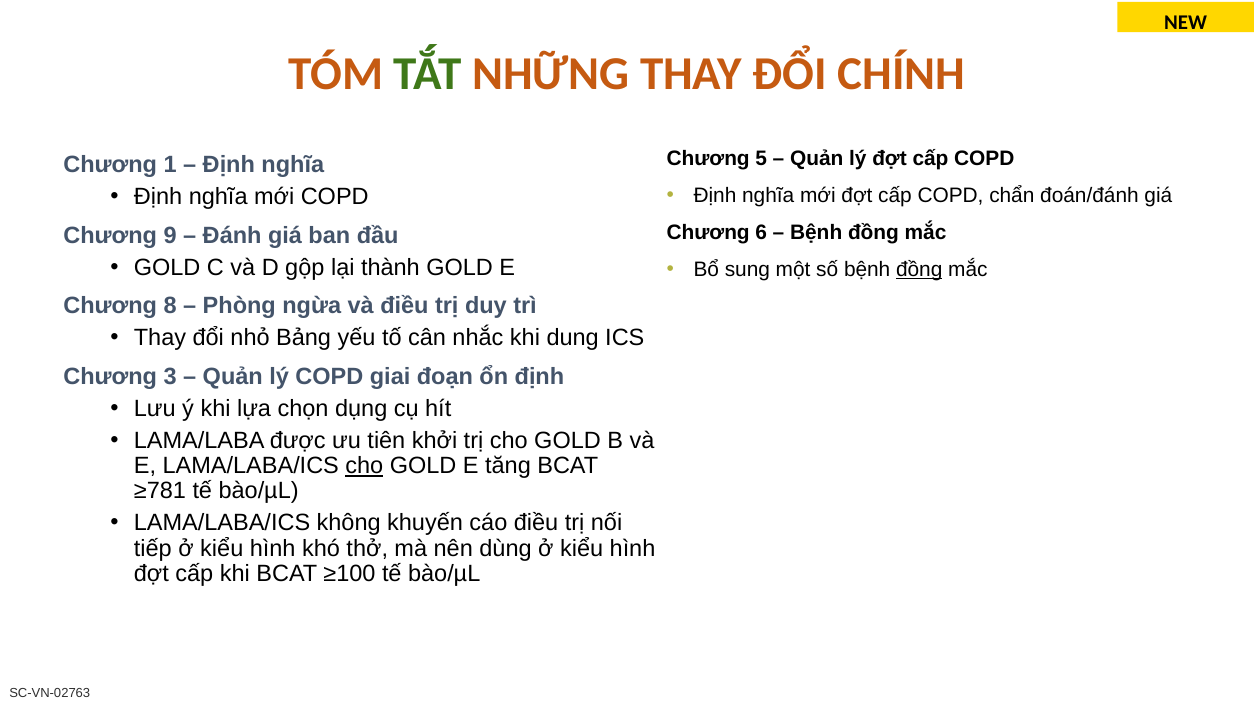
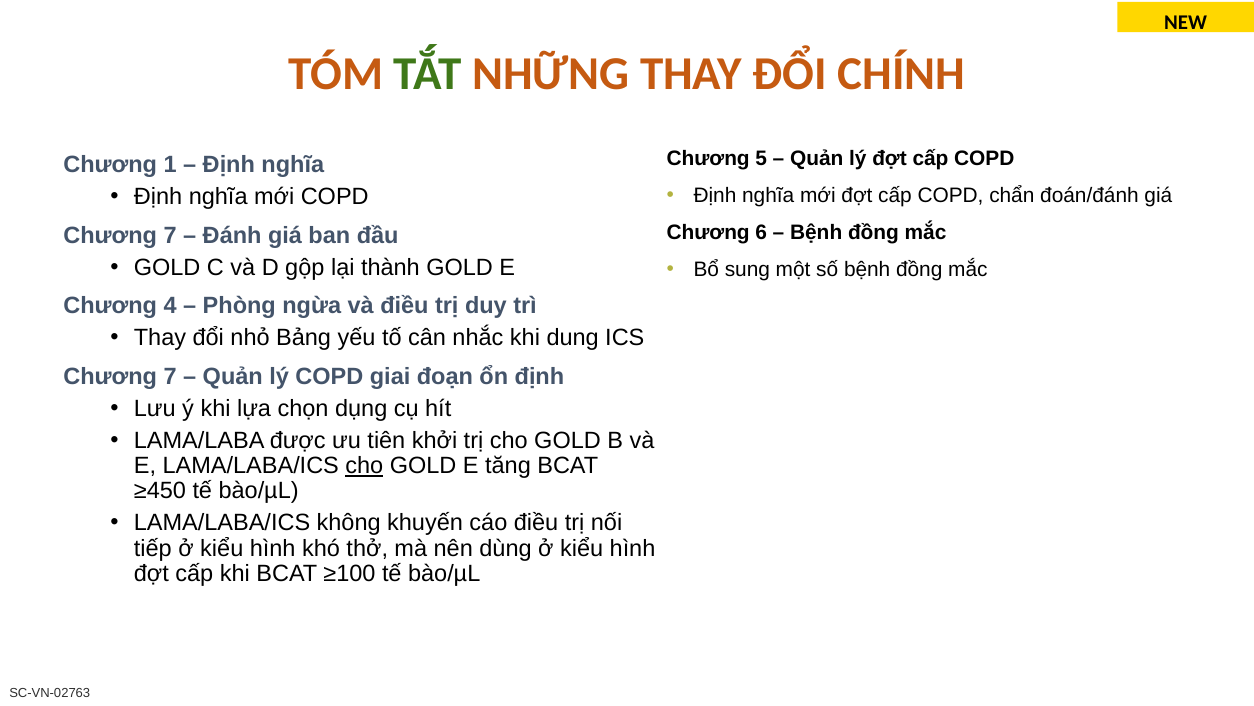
9 at (170, 235): 9 -> 7
đồng at (919, 269) underline: present -> none
8: 8 -> 4
3 at (170, 376): 3 -> 7
≥781: ≥781 -> ≥450
